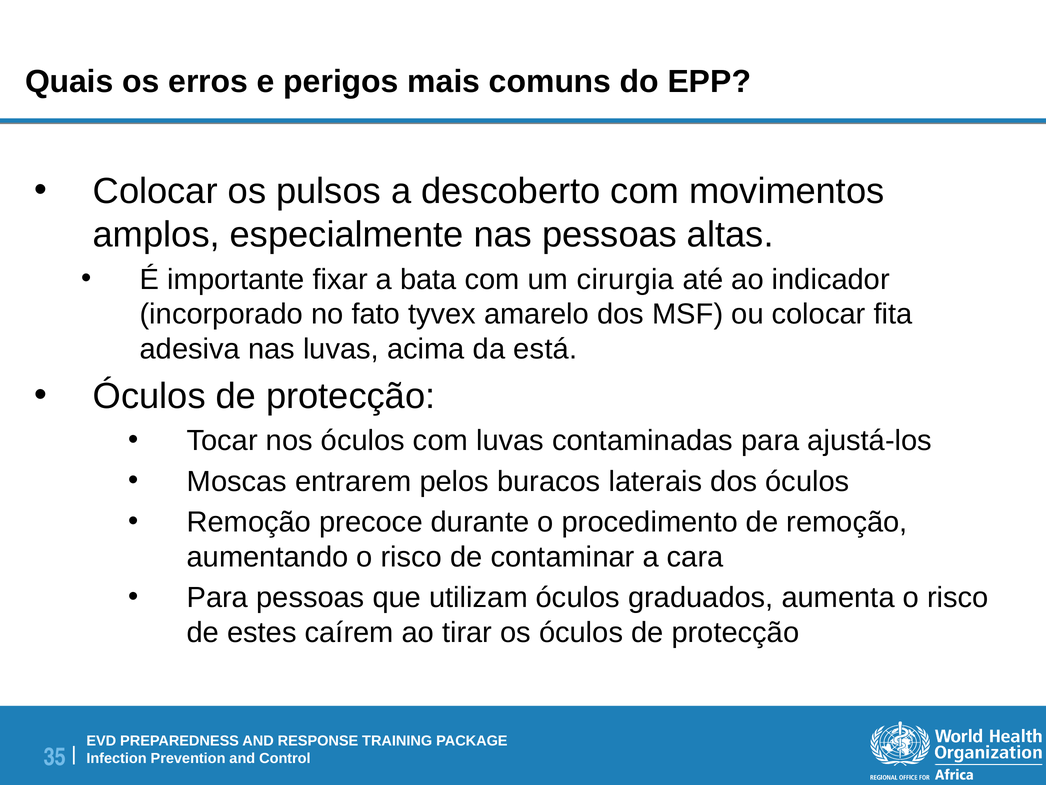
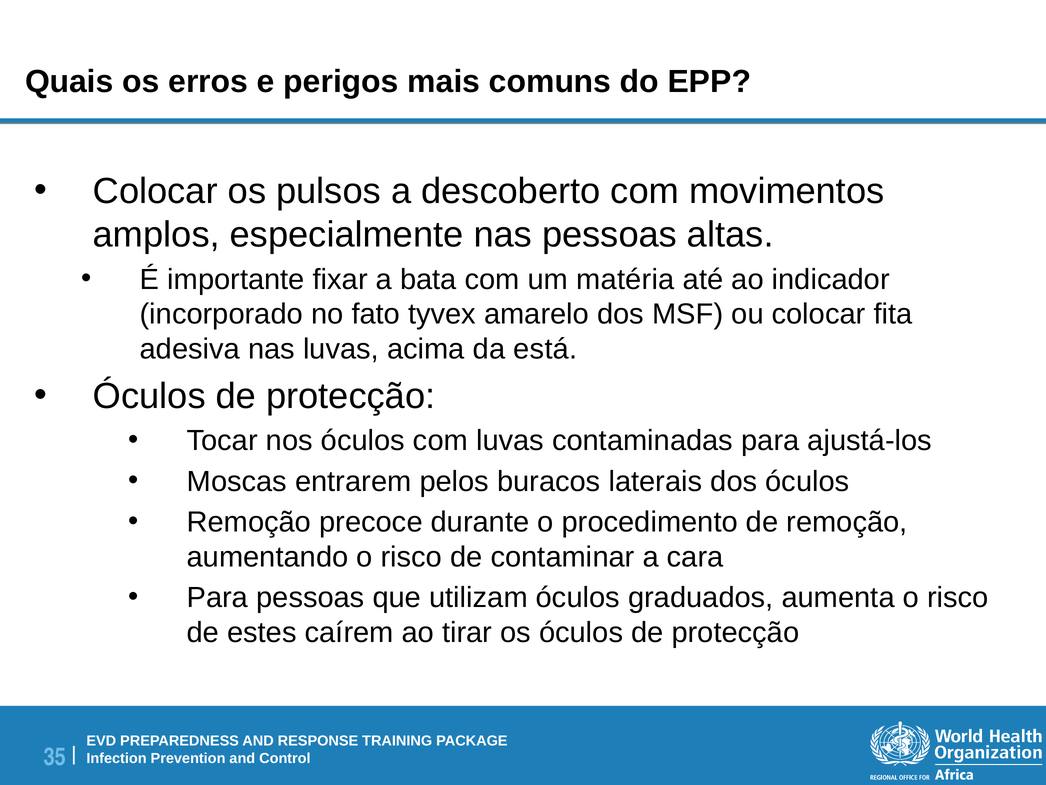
cirurgia: cirurgia -> matéria
